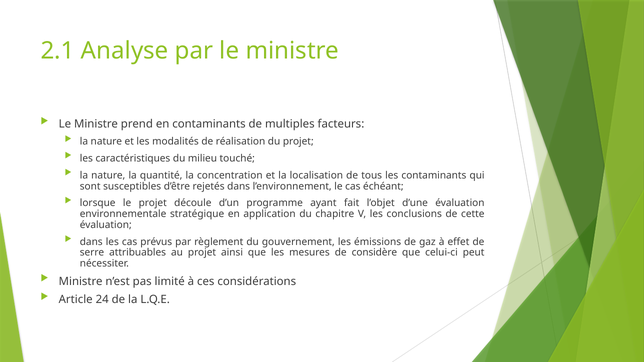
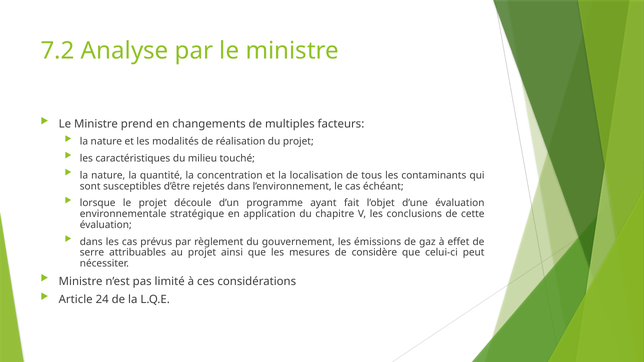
2.1: 2.1 -> 7.2
en contaminants: contaminants -> changements
